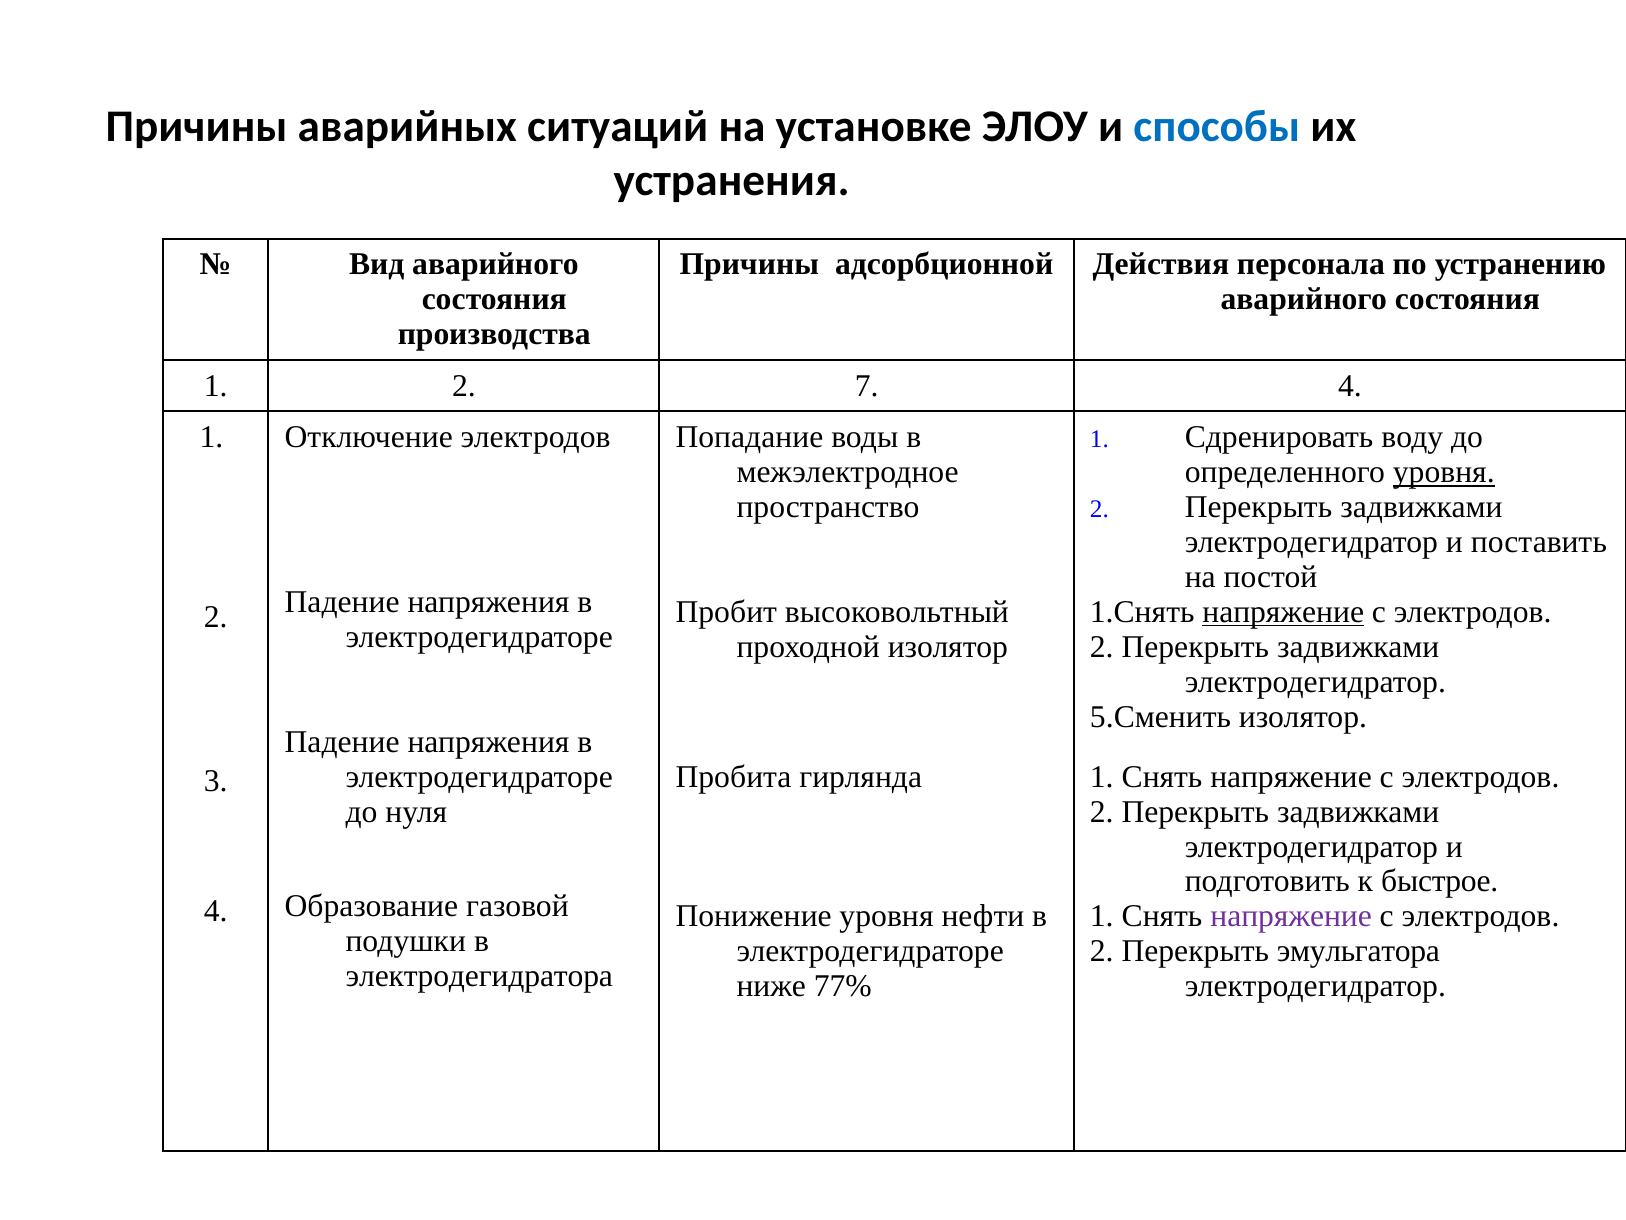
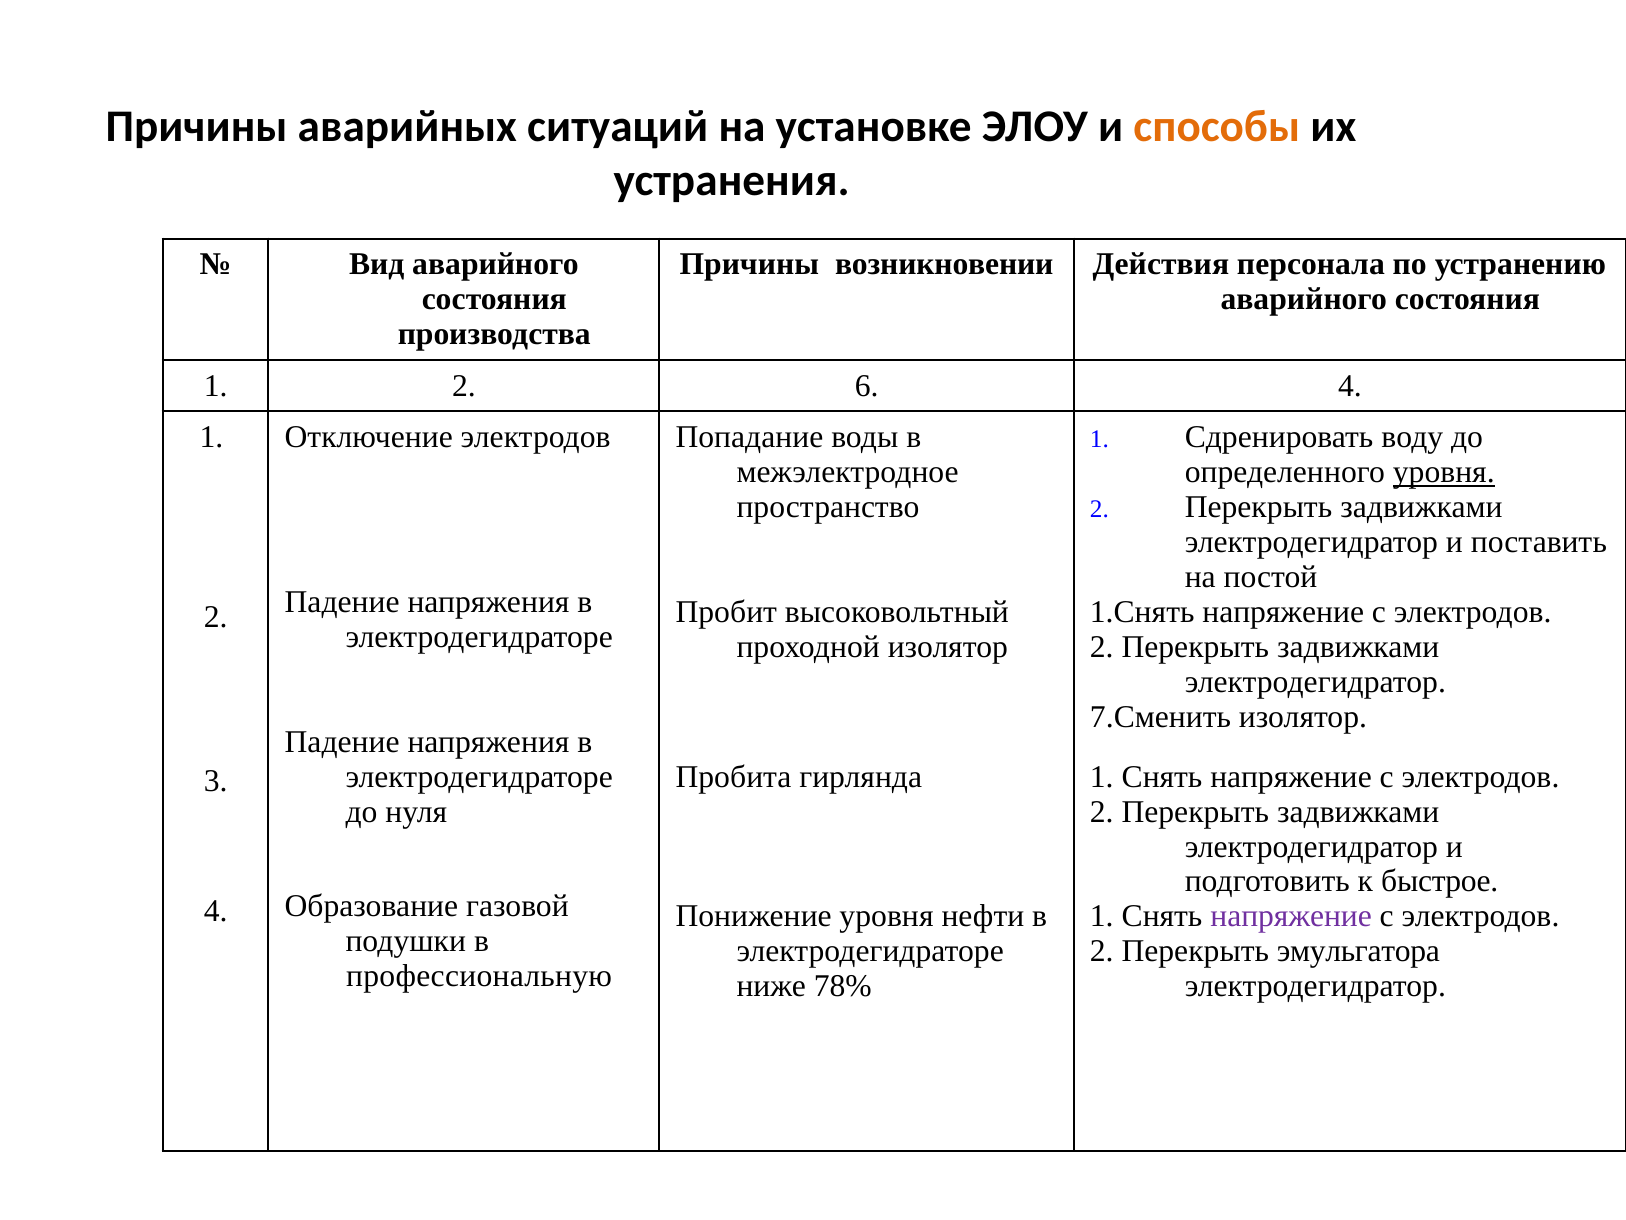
способы colour: blue -> orange
адсорбционной: адсорбционной -> возникновении
7: 7 -> 6
напряжение at (1283, 612) underline: present -> none
5.Сменить: 5.Сменить -> 7.Сменить
электродегидратора: электродегидратора -> профессиональную
77%: 77% -> 78%
